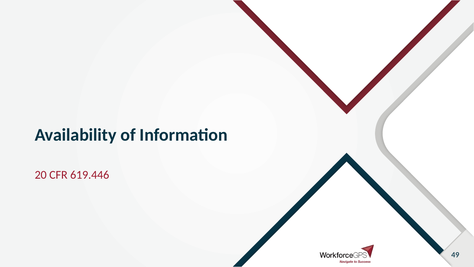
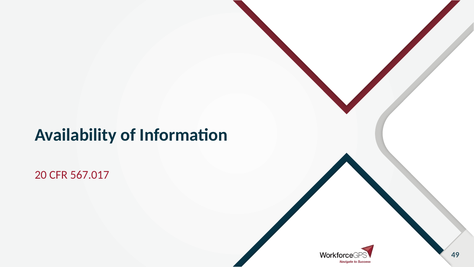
619.446: 619.446 -> 567.017
